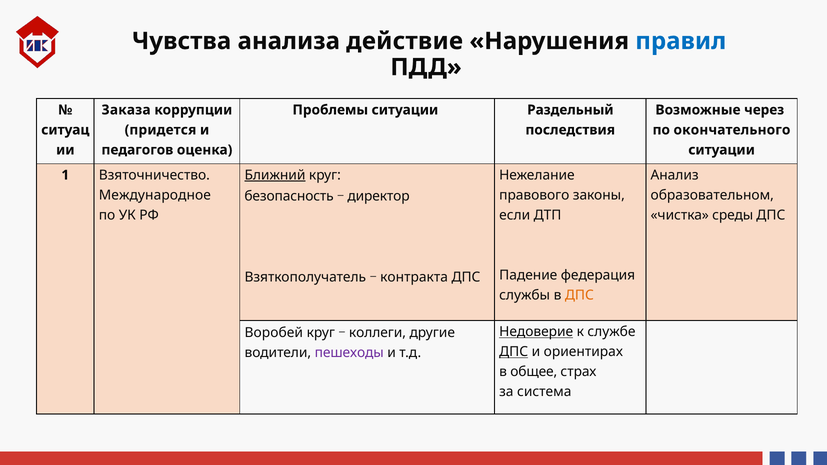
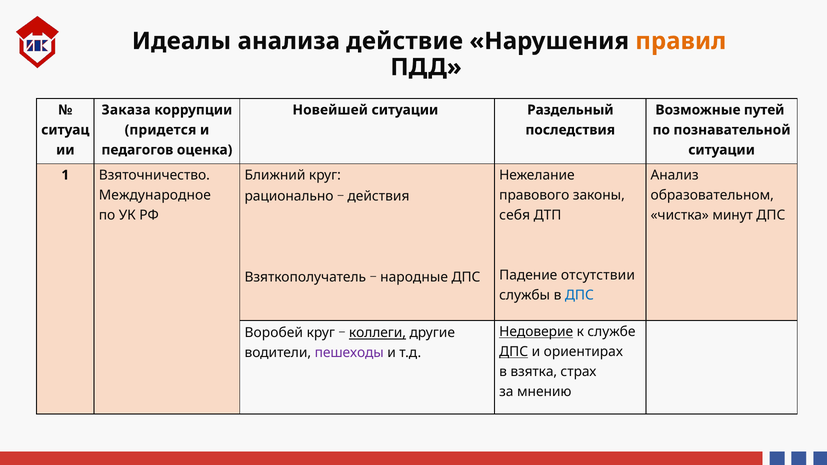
Чувства: Чувства -> Идеалы
правил colour: blue -> orange
Проблемы: Проблемы -> Новейшей
через: через -> путей
окончательного: окончательного -> познавательной
Ближний underline: present -> none
безопасность: безопасность -> рационально
директор: директор -> действия
если: если -> себя
среды: среды -> минут
федерация: федерация -> отсутствии
контракта: контракта -> народные
ДПС at (579, 295) colour: orange -> blue
коллеги underline: none -> present
общее: общее -> взятка
система: система -> мнению
